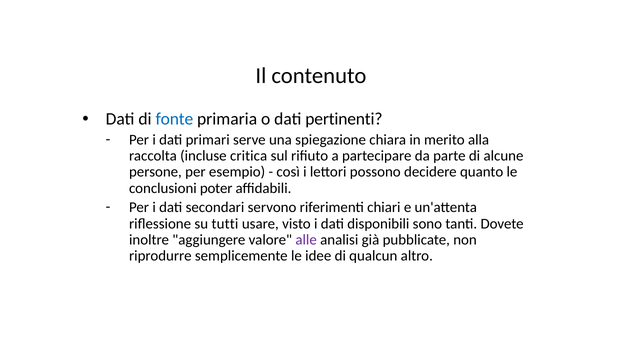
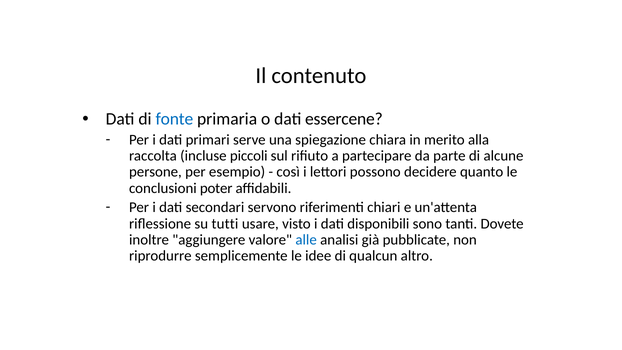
pertinenti: pertinenti -> essercene
critica: critica -> piccoli
alle colour: purple -> blue
